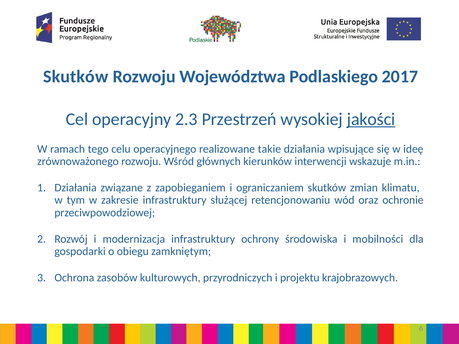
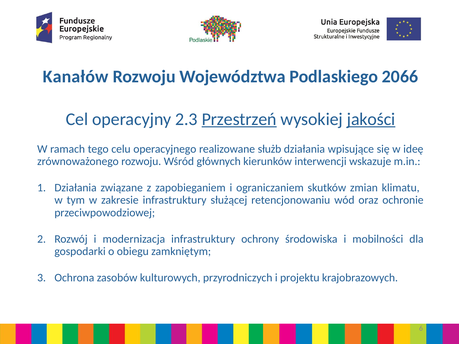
Skutków at (76, 77): Skutków -> Kanałów
2017: 2017 -> 2066
Przestrzeń underline: none -> present
takie: takie -> służb
